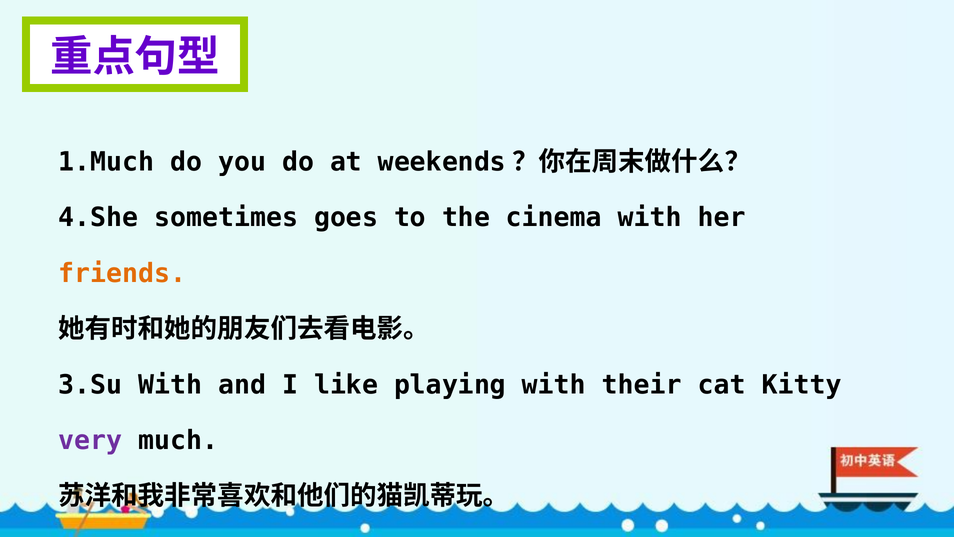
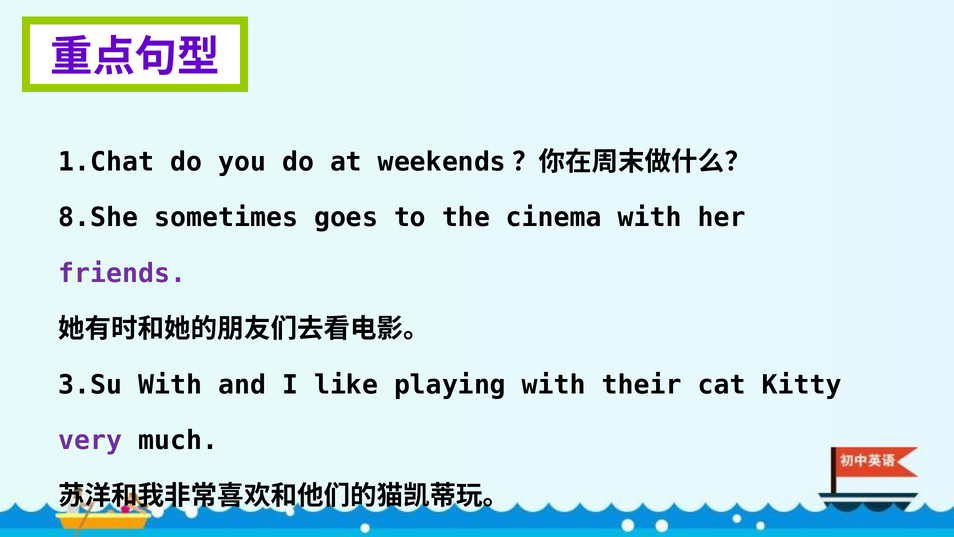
1.Much: 1.Much -> 1.Chat
4.She: 4.She -> 8.She
friends colour: orange -> purple
